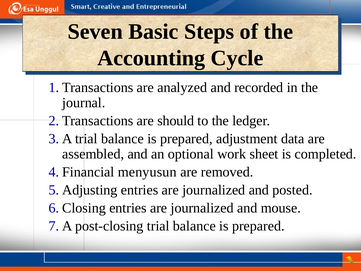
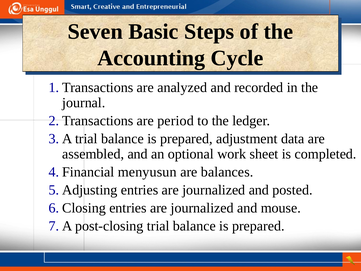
should: should -> period
removed: removed -> balances
